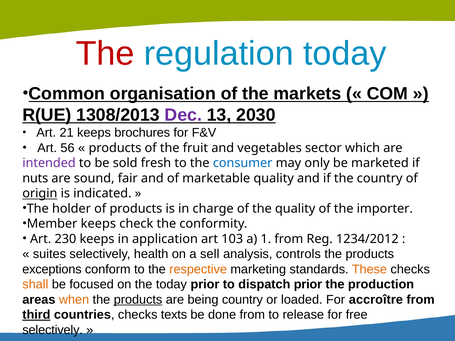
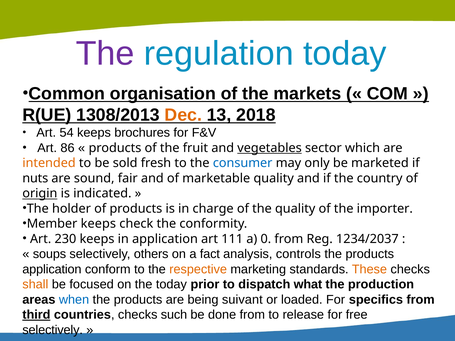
The at (105, 54) colour: red -> purple
Dec colour: purple -> orange
2030: 2030 -> 2018
21: 21 -> 54
56: 56 -> 86
vegetables underline: none -> present
intended colour: purple -> orange
103: 103 -> 111
1: 1 -> 0
1234/2012: 1234/2012 -> 1234/2037
suites: suites -> soups
health: health -> others
sell: sell -> fact
exceptions at (52, 269): exceptions -> application
dispatch prior: prior -> what
when colour: orange -> blue
products at (138, 300) underline: present -> none
being country: country -> suivant
accroître: accroître -> specifics
texts: texts -> such
